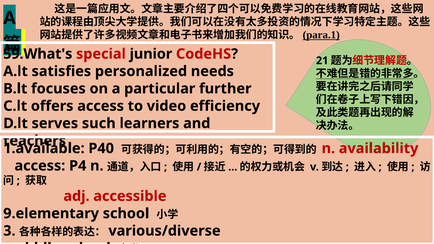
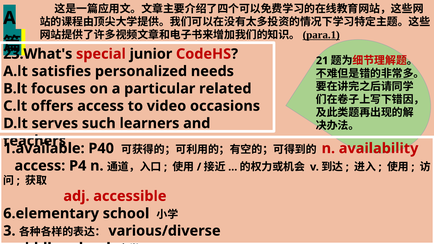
59.What's: 59.What's -> 23.What's
further: further -> related
efficiency: efficiency -> occasions
9.elementary: 9.elementary -> 6.elementary
